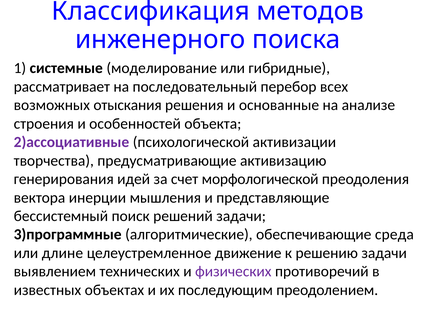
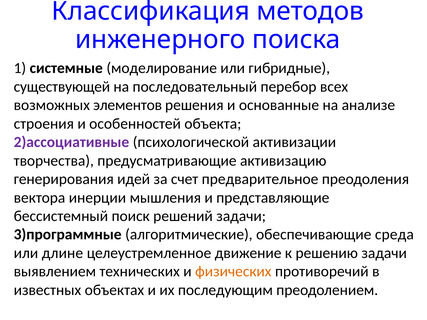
рассматривает: рассматривает -> существующей
отыскания: отыскания -> элементов
морфологической: морфологической -> предварительное
физических colour: purple -> orange
